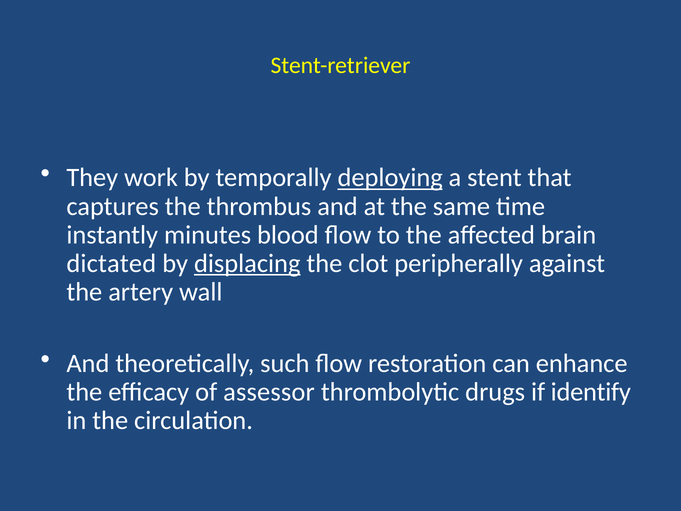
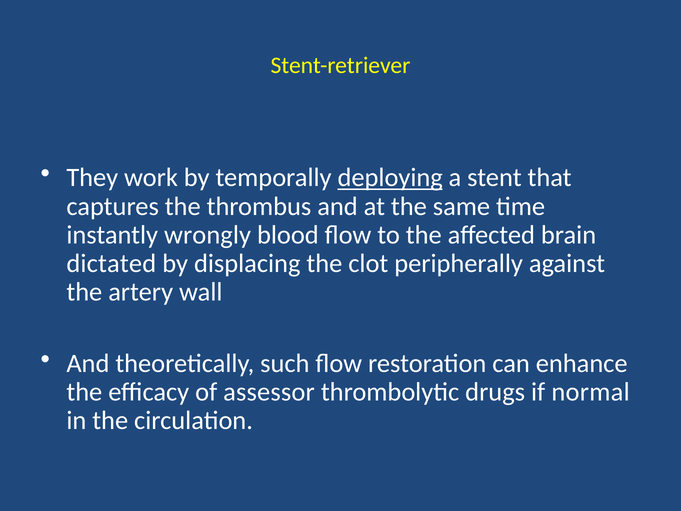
minutes: minutes -> wrongly
displacing underline: present -> none
identify: identify -> normal
